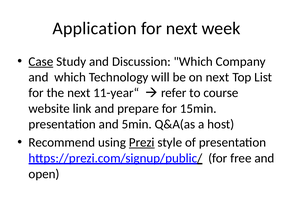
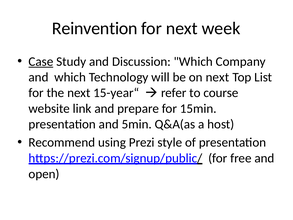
Application: Application -> Reinvention
11-year“: 11-year“ -> 15-year“
Prezi underline: present -> none
